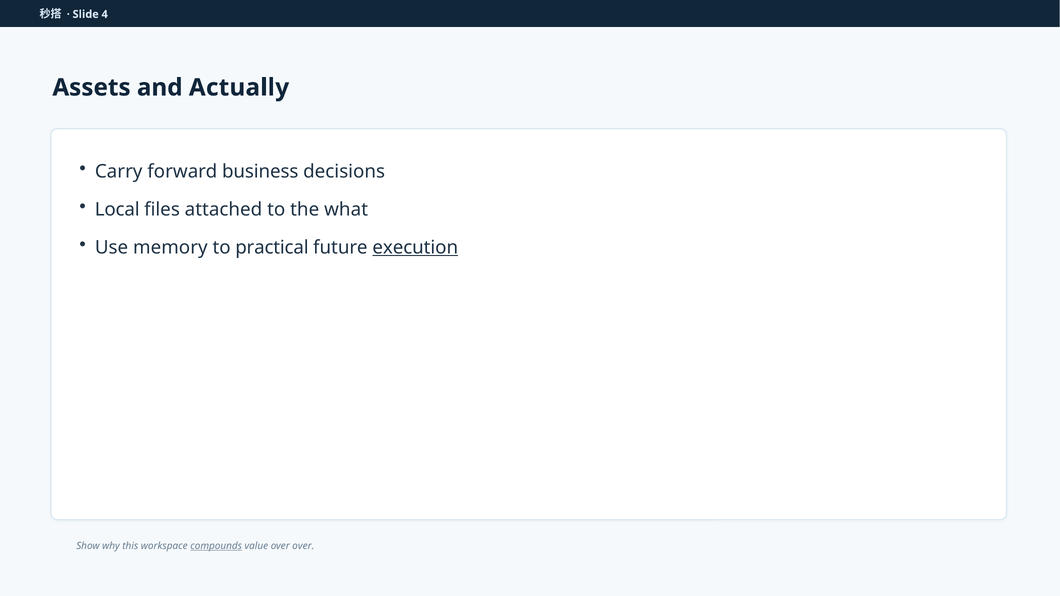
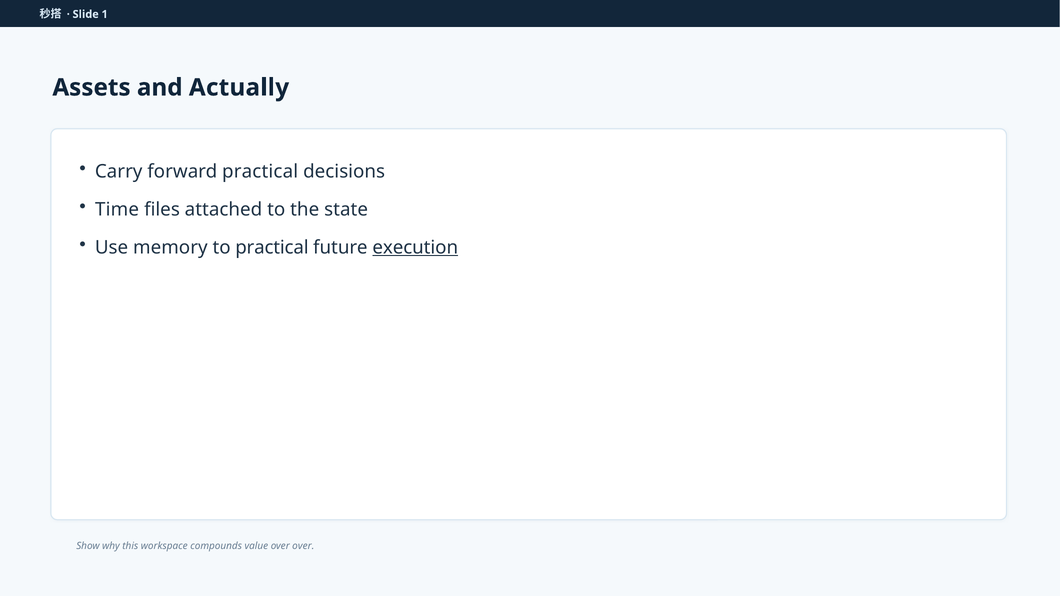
4: 4 -> 1
forward business: business -> practical
Local: Local -> Time
what: what -> state
compounds underline: present -> none
